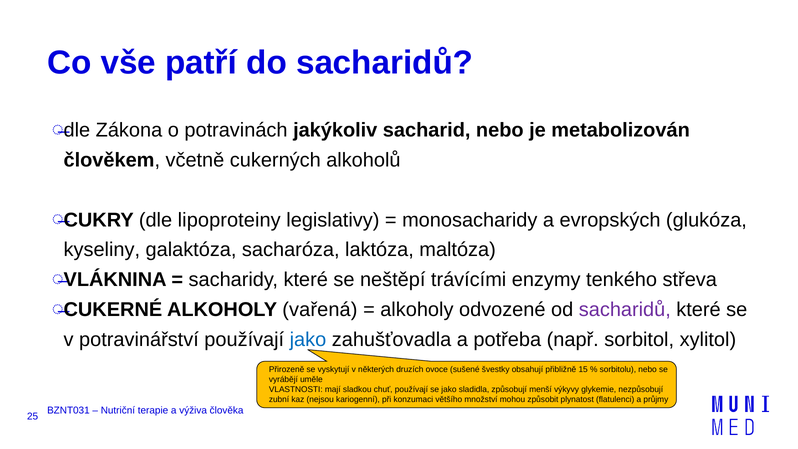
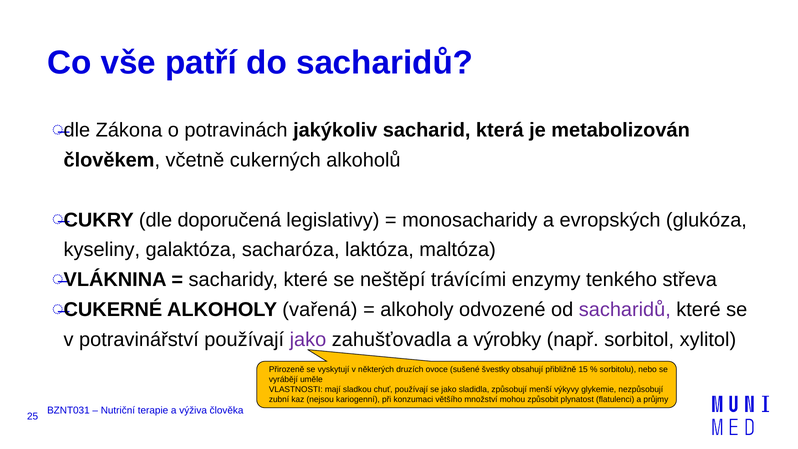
sacharid nebo: nebo -> která
lipoproteiny: lipoproteiny -> doporučená
jako at (308, 340) colour: blue -> purple
potřeba: potřeba -> výrobky
